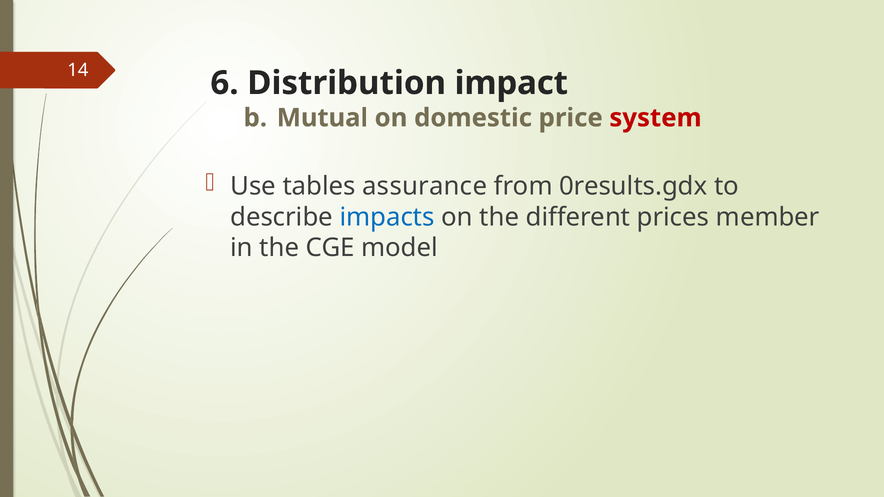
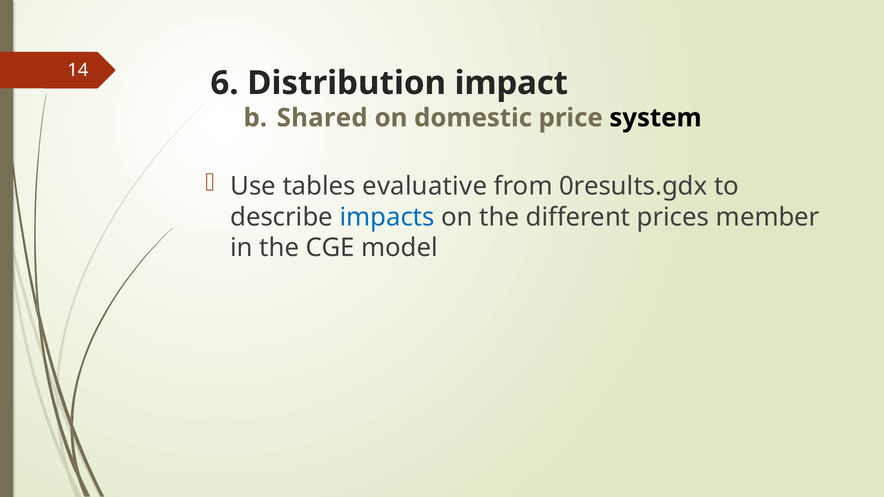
Mutual: Mutual -> Shared
system colour: red -> black
assurance: assurance -> evaluative
